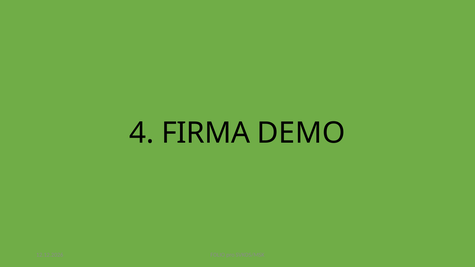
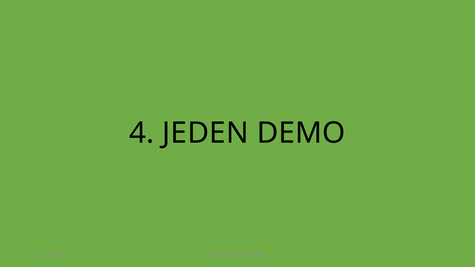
FIRMA: FIRMA -> JEDEN
